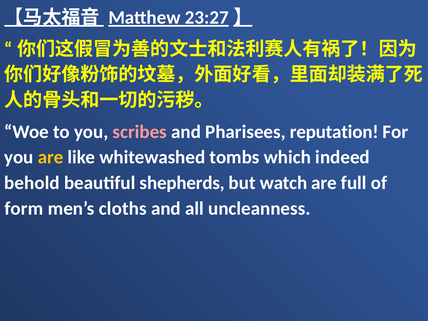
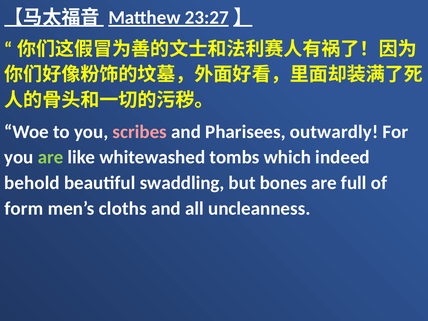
reputation: reputation -> outwardly
are at (51, 157) colour: yellow -> light green
shepherds: shepherds -> swaddling
watch: watch -> bones
